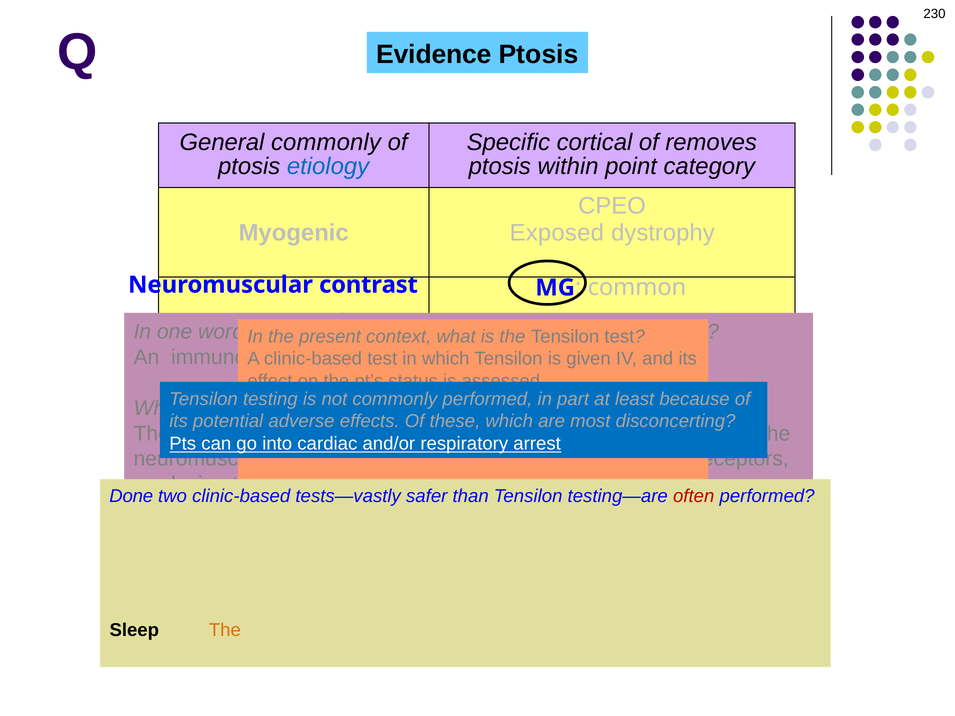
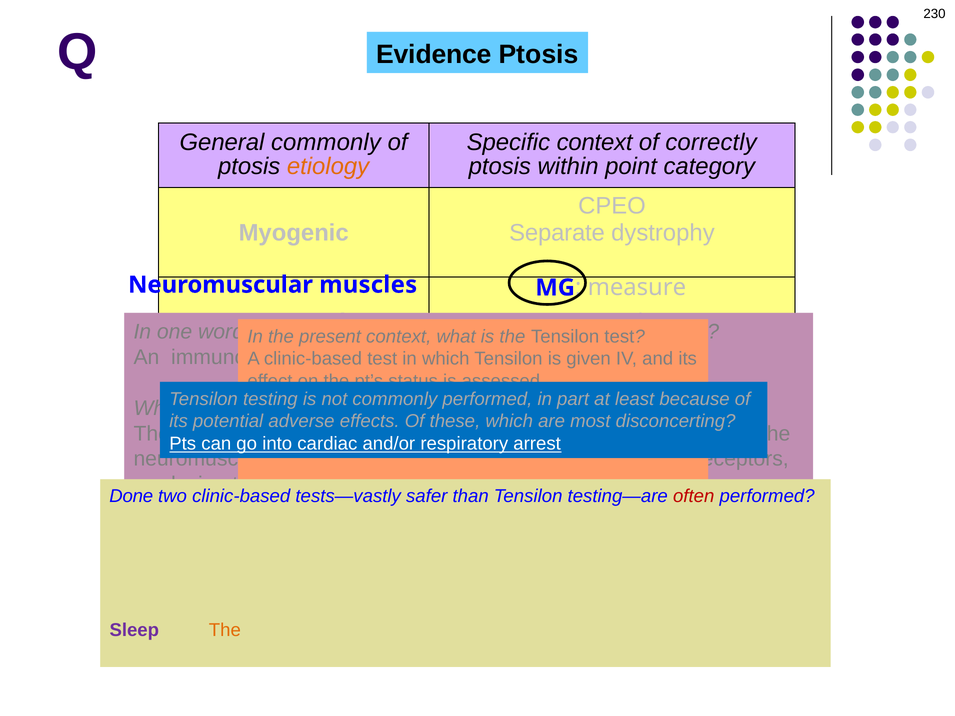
Specific cortical: cortical -> context
removes: removes -> correctly
etiology colour: blue -> orange
Exposed: Exposed -> Separate
contrast: contrast -> muscles
common: common -> measure
Sleep at (134, 630) colour: black -> purple
